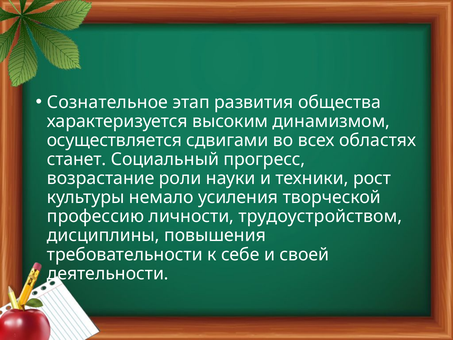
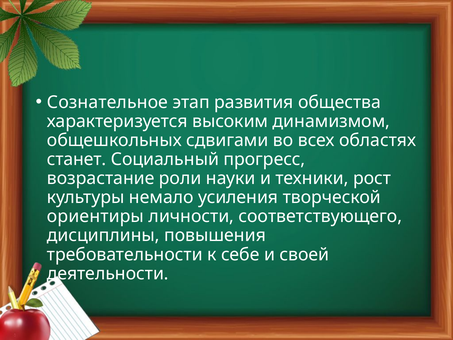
осуществляется: осуществляется -> общешкольных
профессию: профессию -> ориентиры
трудоустройством: трудоустройством -> соответствующего
